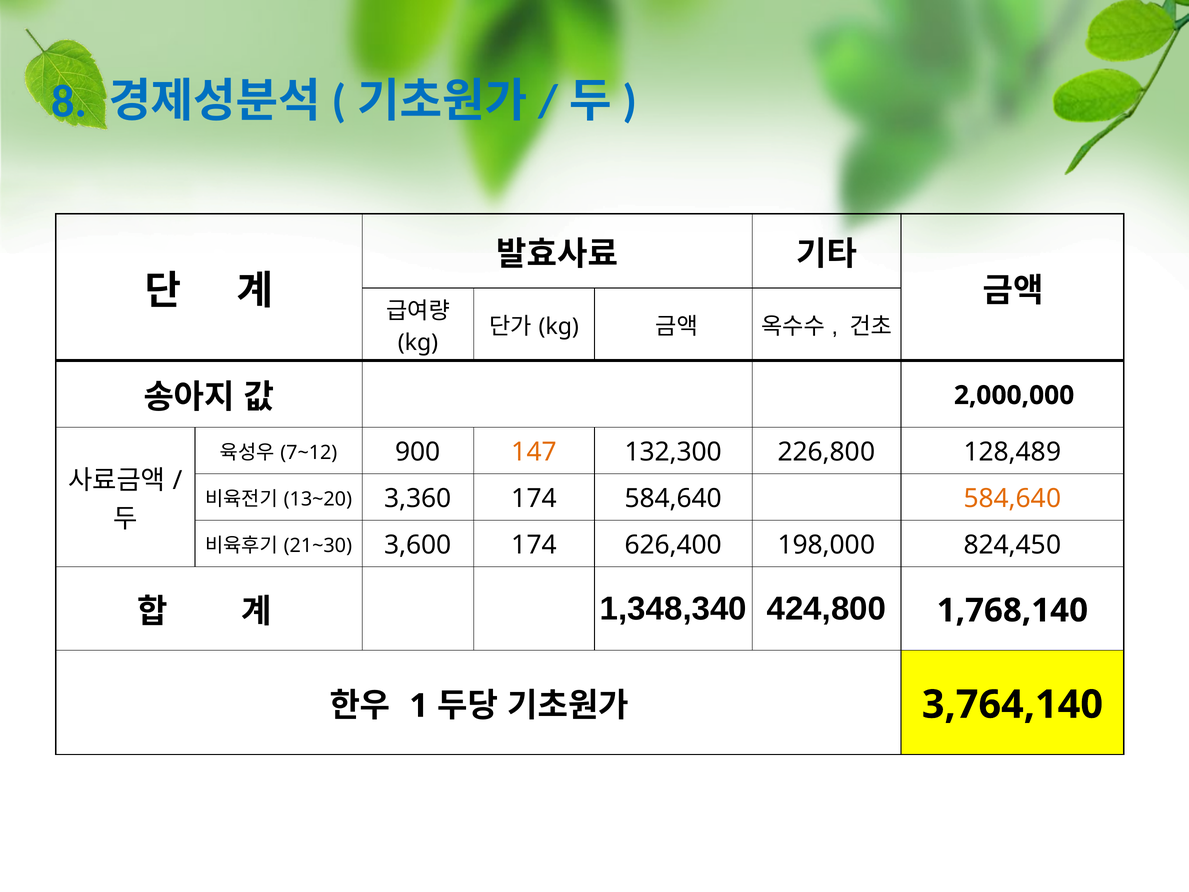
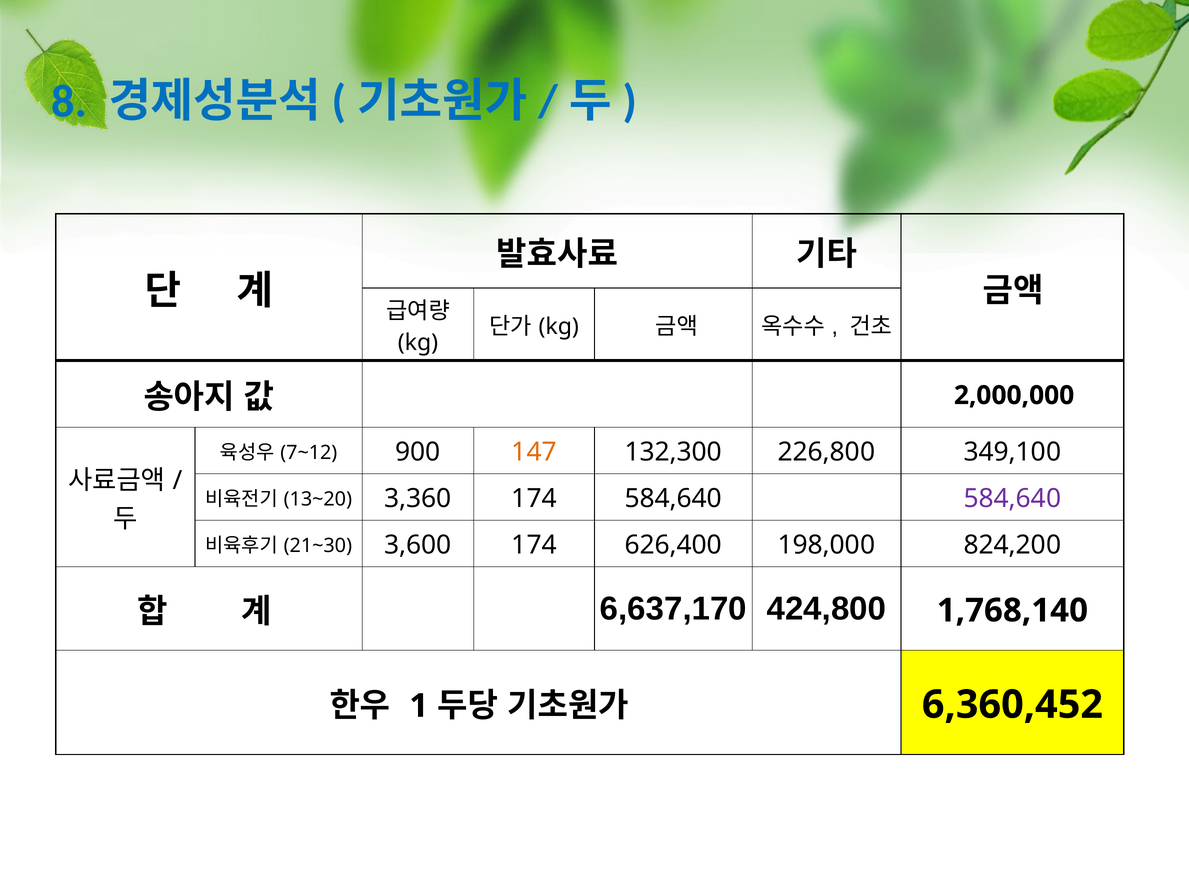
128,489: 128,489 -> 349,100
584,640 at (1012, 498) colour: orange -> purple
824,450: 824,450 -> 824,200
1,348,340: 1,348,340 -> 6,637,170
3,764,140: 3,764,140 -> 6,360,452
